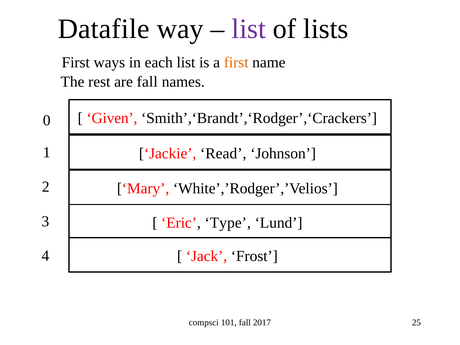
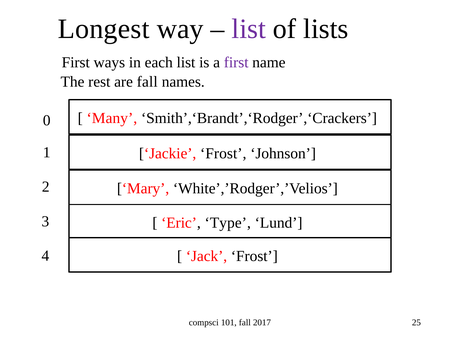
Datafile: Datafile -> Longest
first at (236, 62) colour: orange -> purple
Given: Given -> Many
Jackie Read: Read -> Frost
